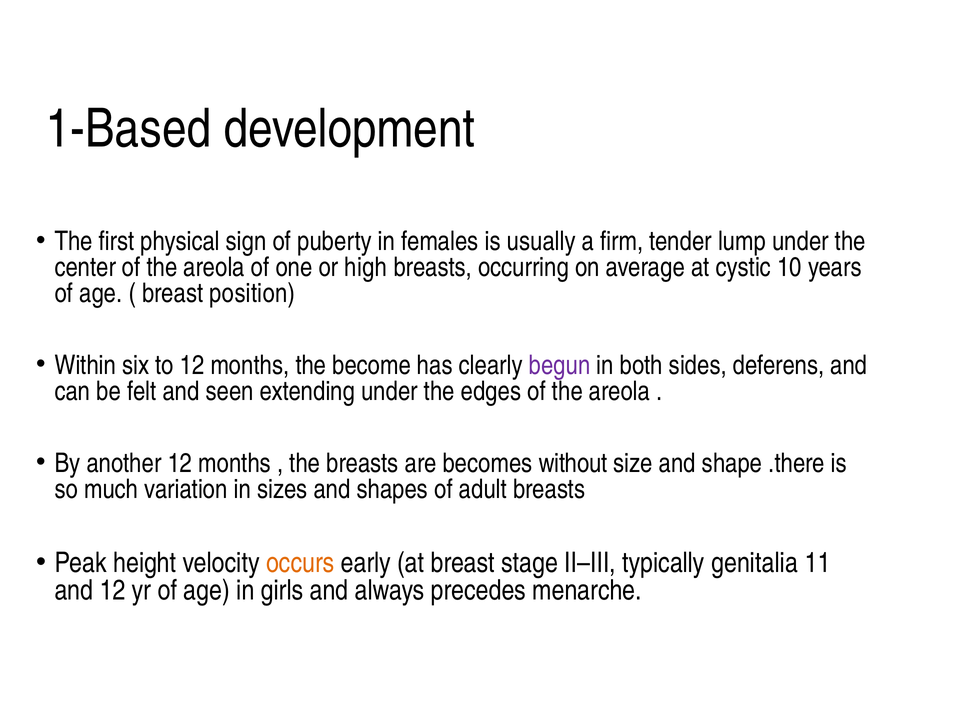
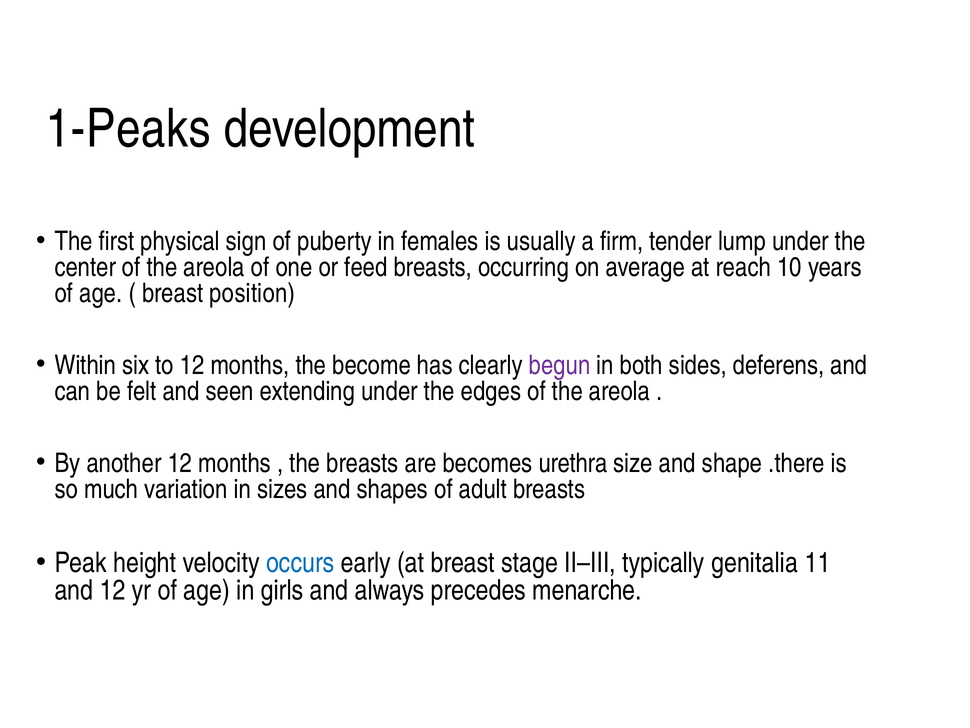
1-Based: 1-Based -> 1-Peaks
high: high -> feed
cystic: cystic -> reach
without: without -> urethra
occurs colour: orange -> blue
